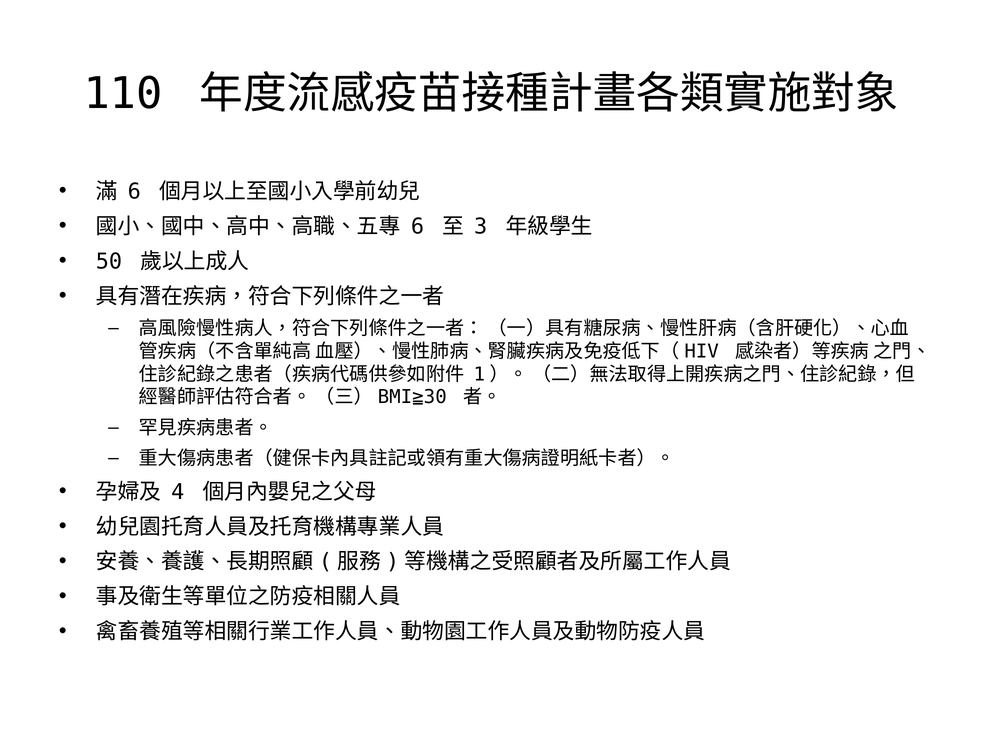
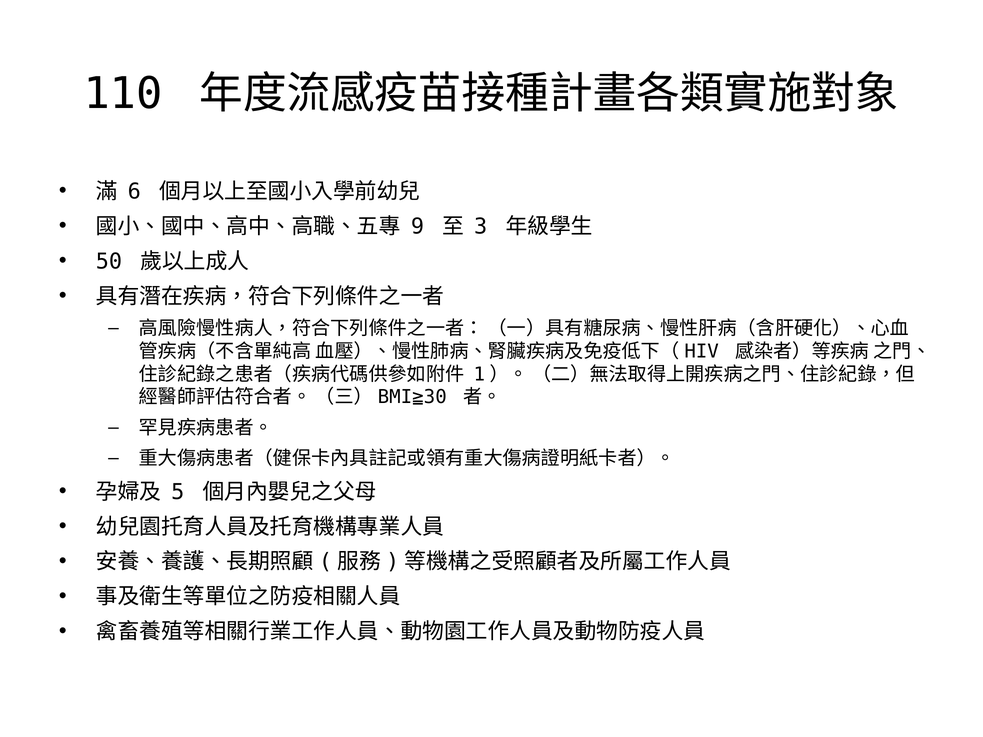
6 at (417, 227): 6 -> 9
4: 4 -> 5
